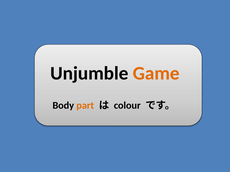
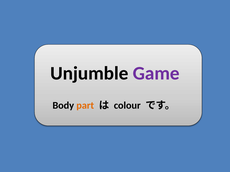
Game colour: orange -> purple
